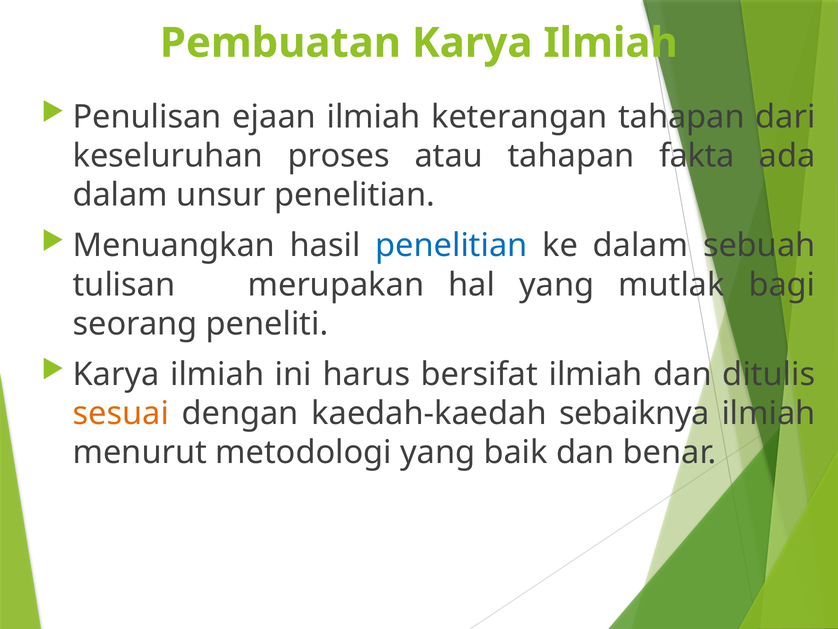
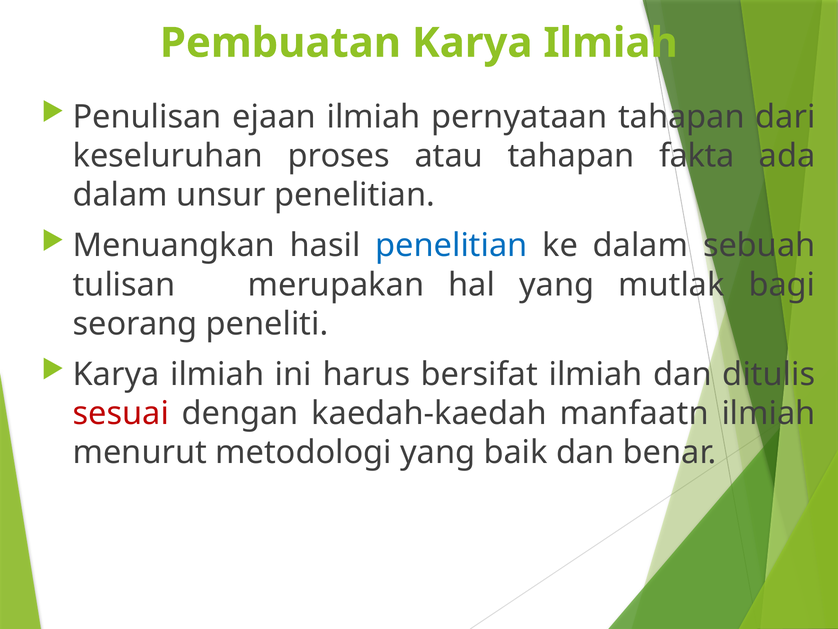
keterangan: keterangan -> pernyataan
sesuai colour: orange -> red
sebaiknya: sebaiknya -> manfaatn
